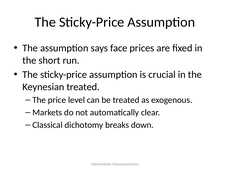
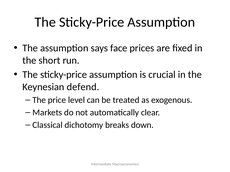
Keynesian treated: treated -> defend
